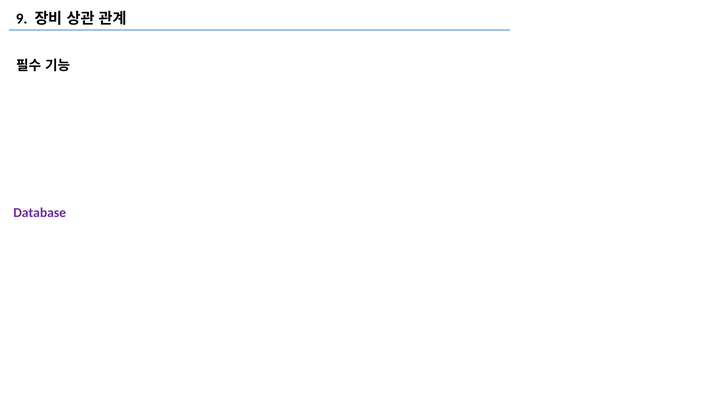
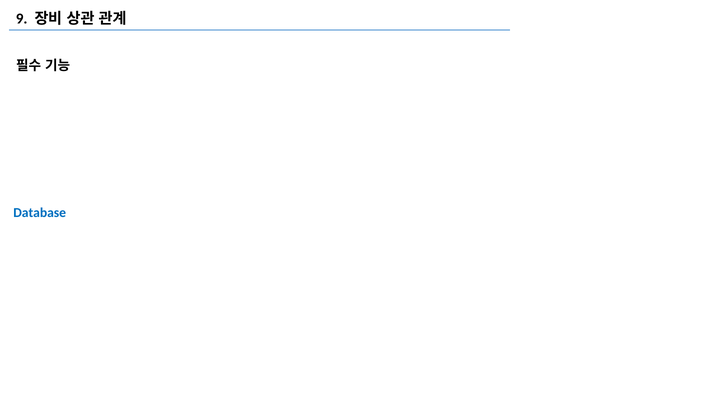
Database colour: purple -> blue
